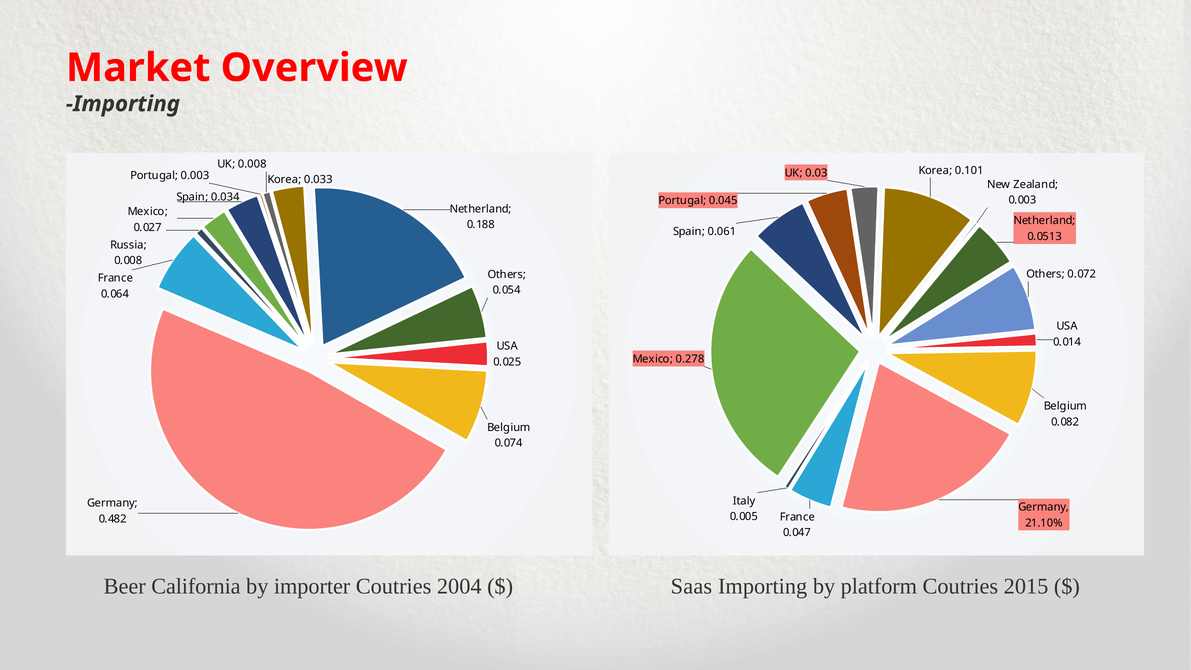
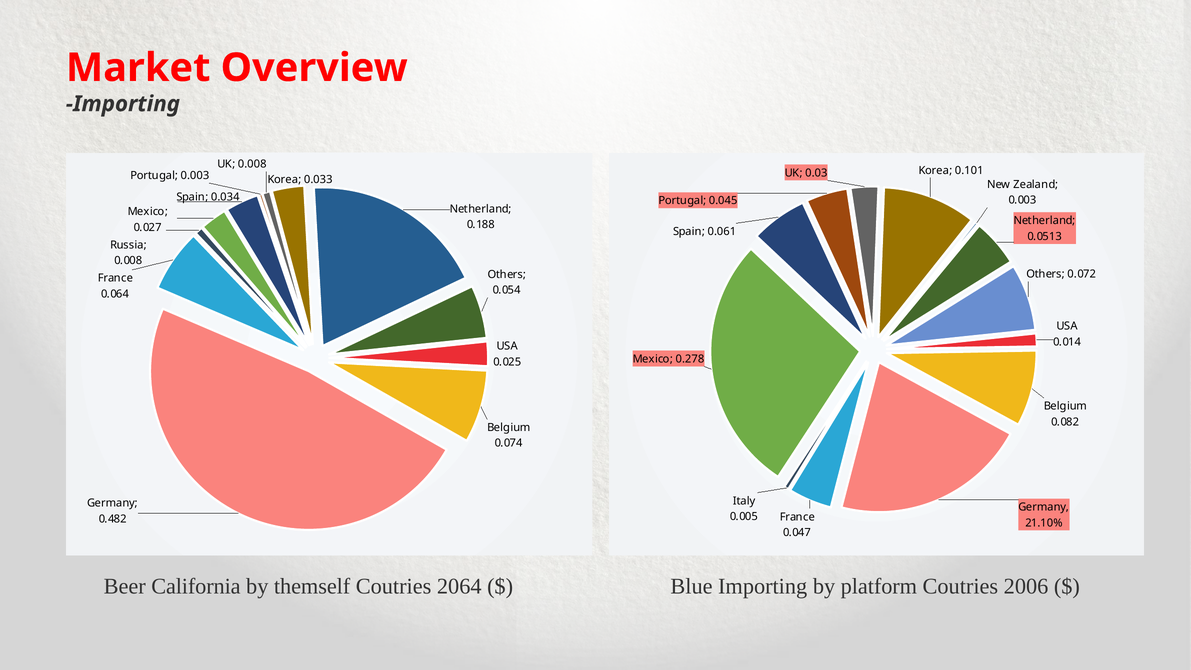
importer: importer -> themself
2004: 2004 -> 2064
Saas: Saas -> Blue
2015: 2015 -> 2006
